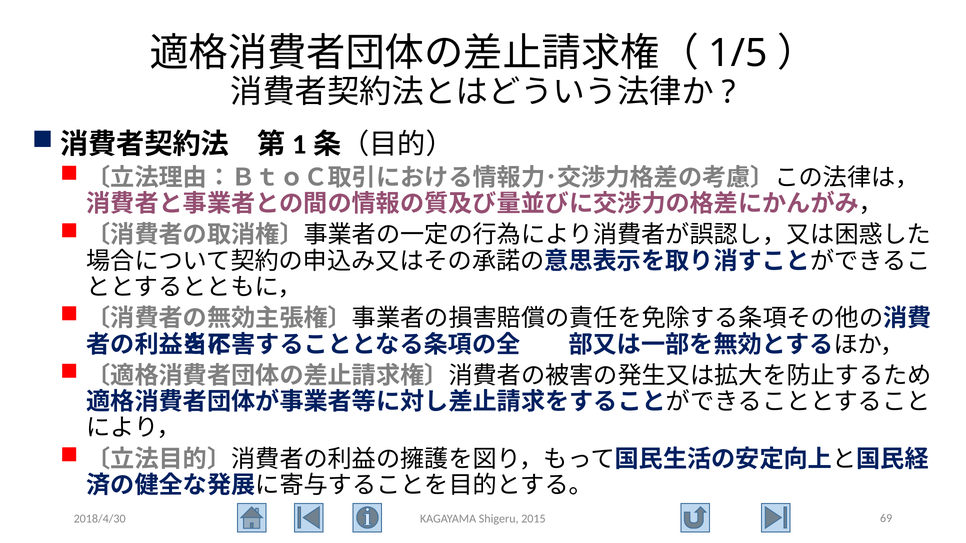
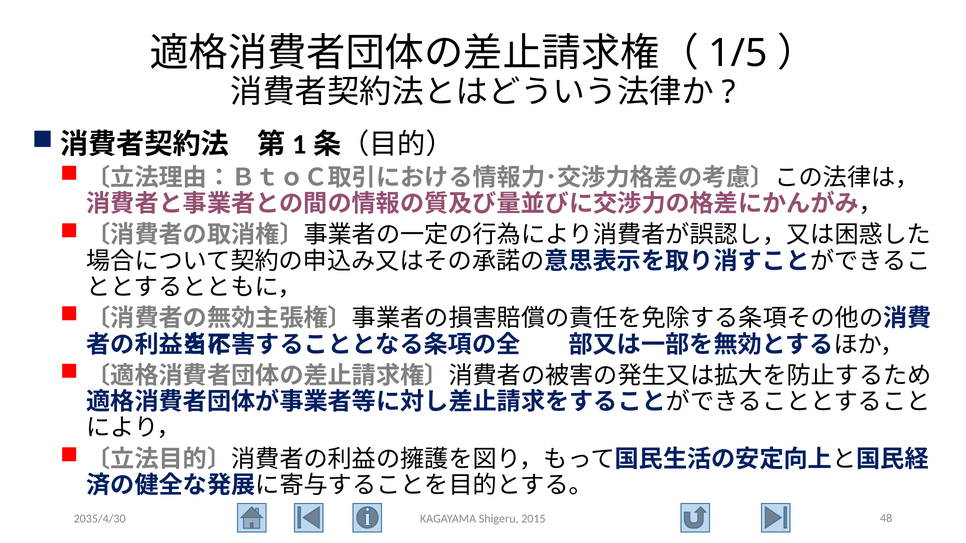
2018/4/30: 2018/4/30 -> 2035/4/30
69: 69 -> 48
